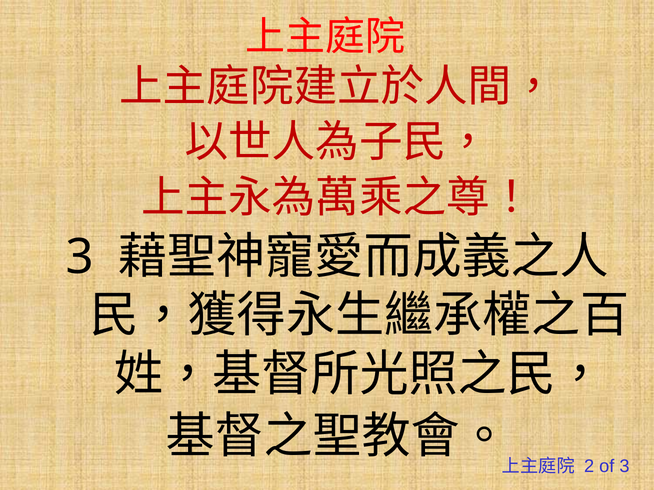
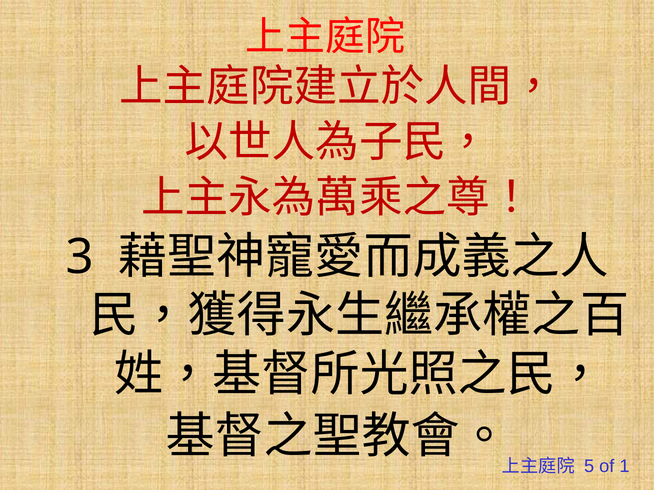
2: 2 -> 5
of 3: 3 -> 1
